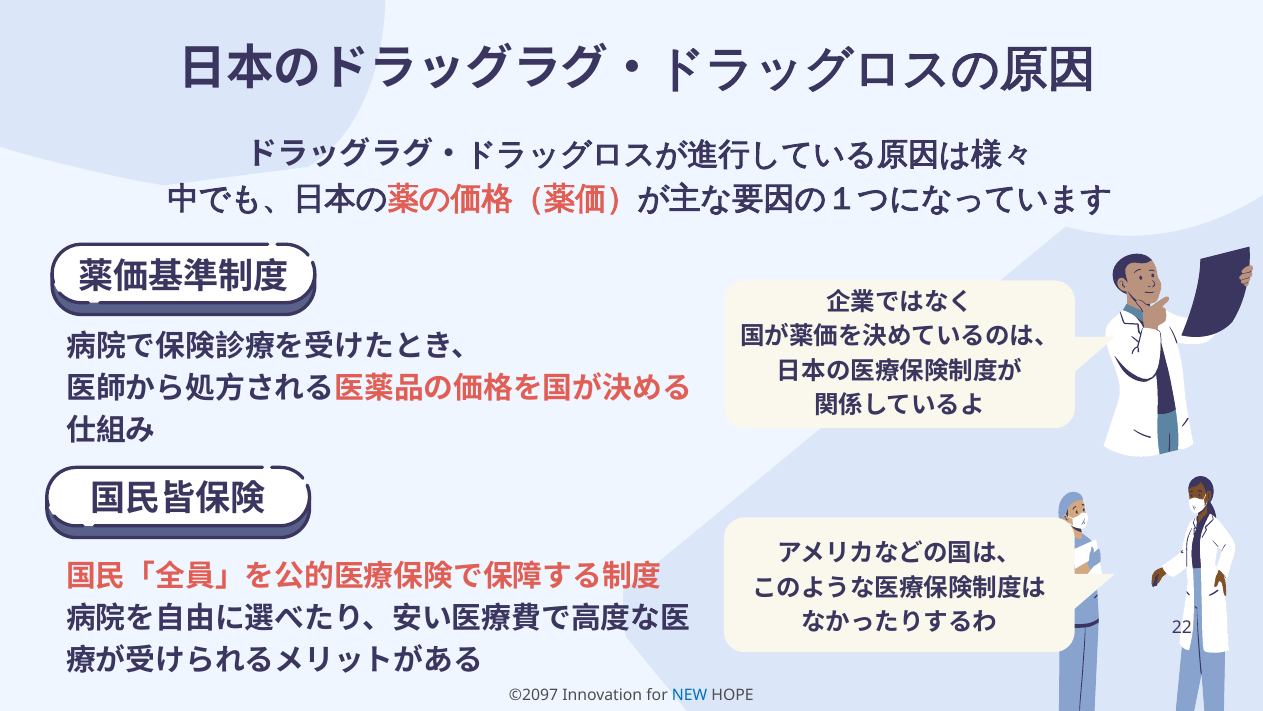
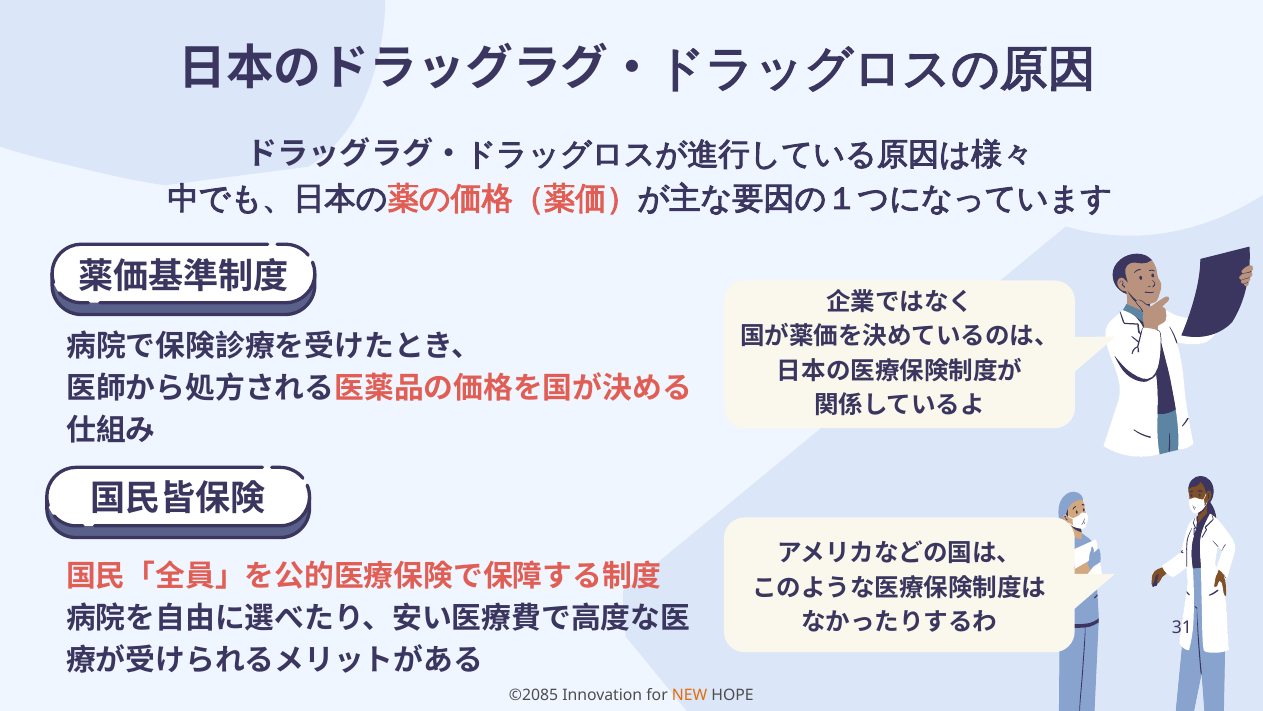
22: 22 -> 31
©2097: ©2097 -> ©2085
NEW colour: blue -> orange
